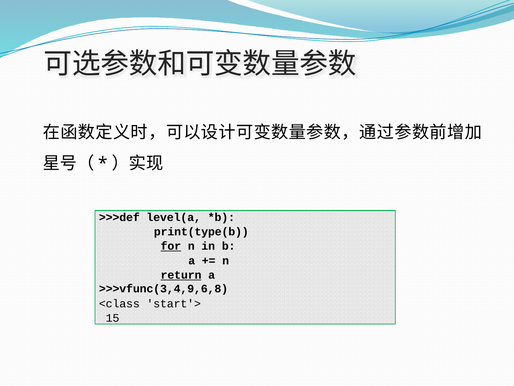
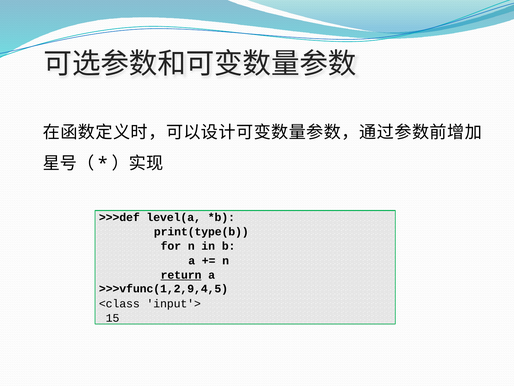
for underline: present -> none
>>>vfunc(3,4,9,6,8: >>>vfunc(3,4,9,6,8 -> >>>vfunc(1,2,9,4,5
start'>: start'> -> input'>
